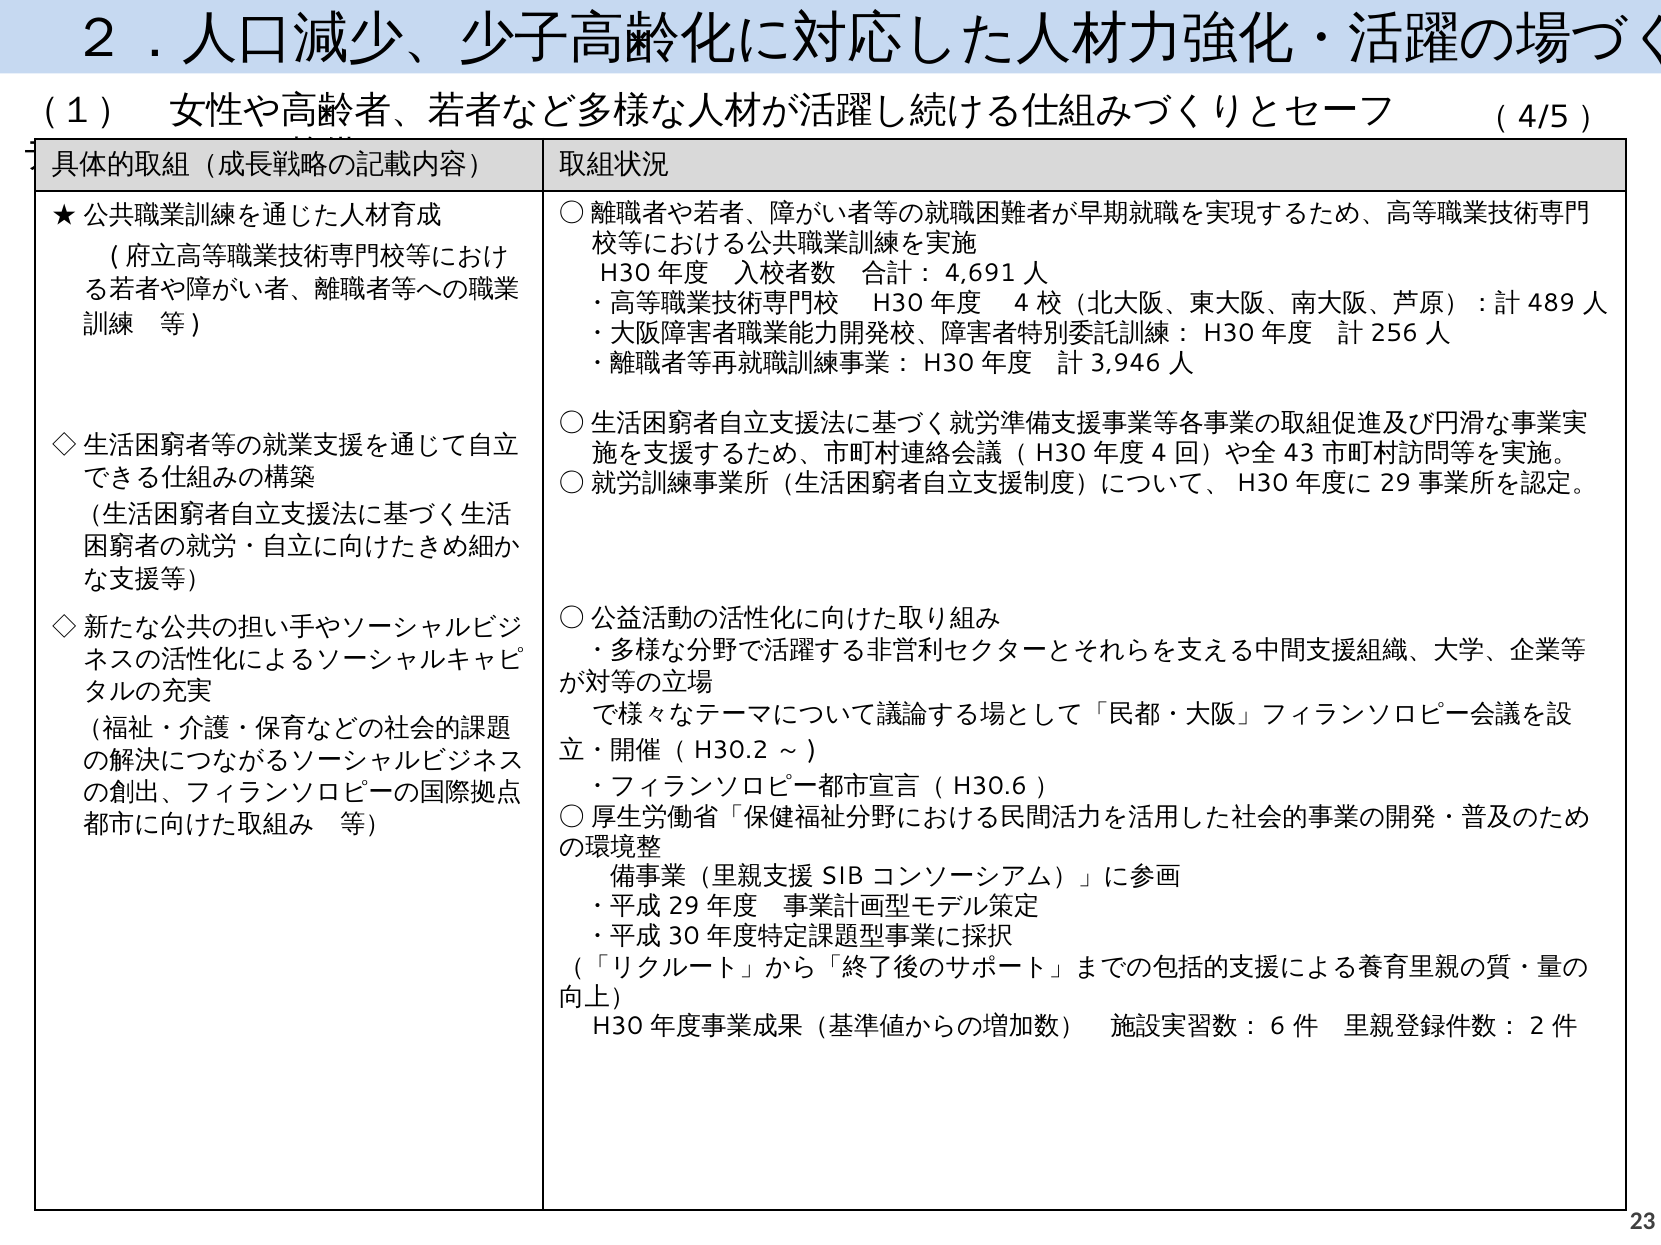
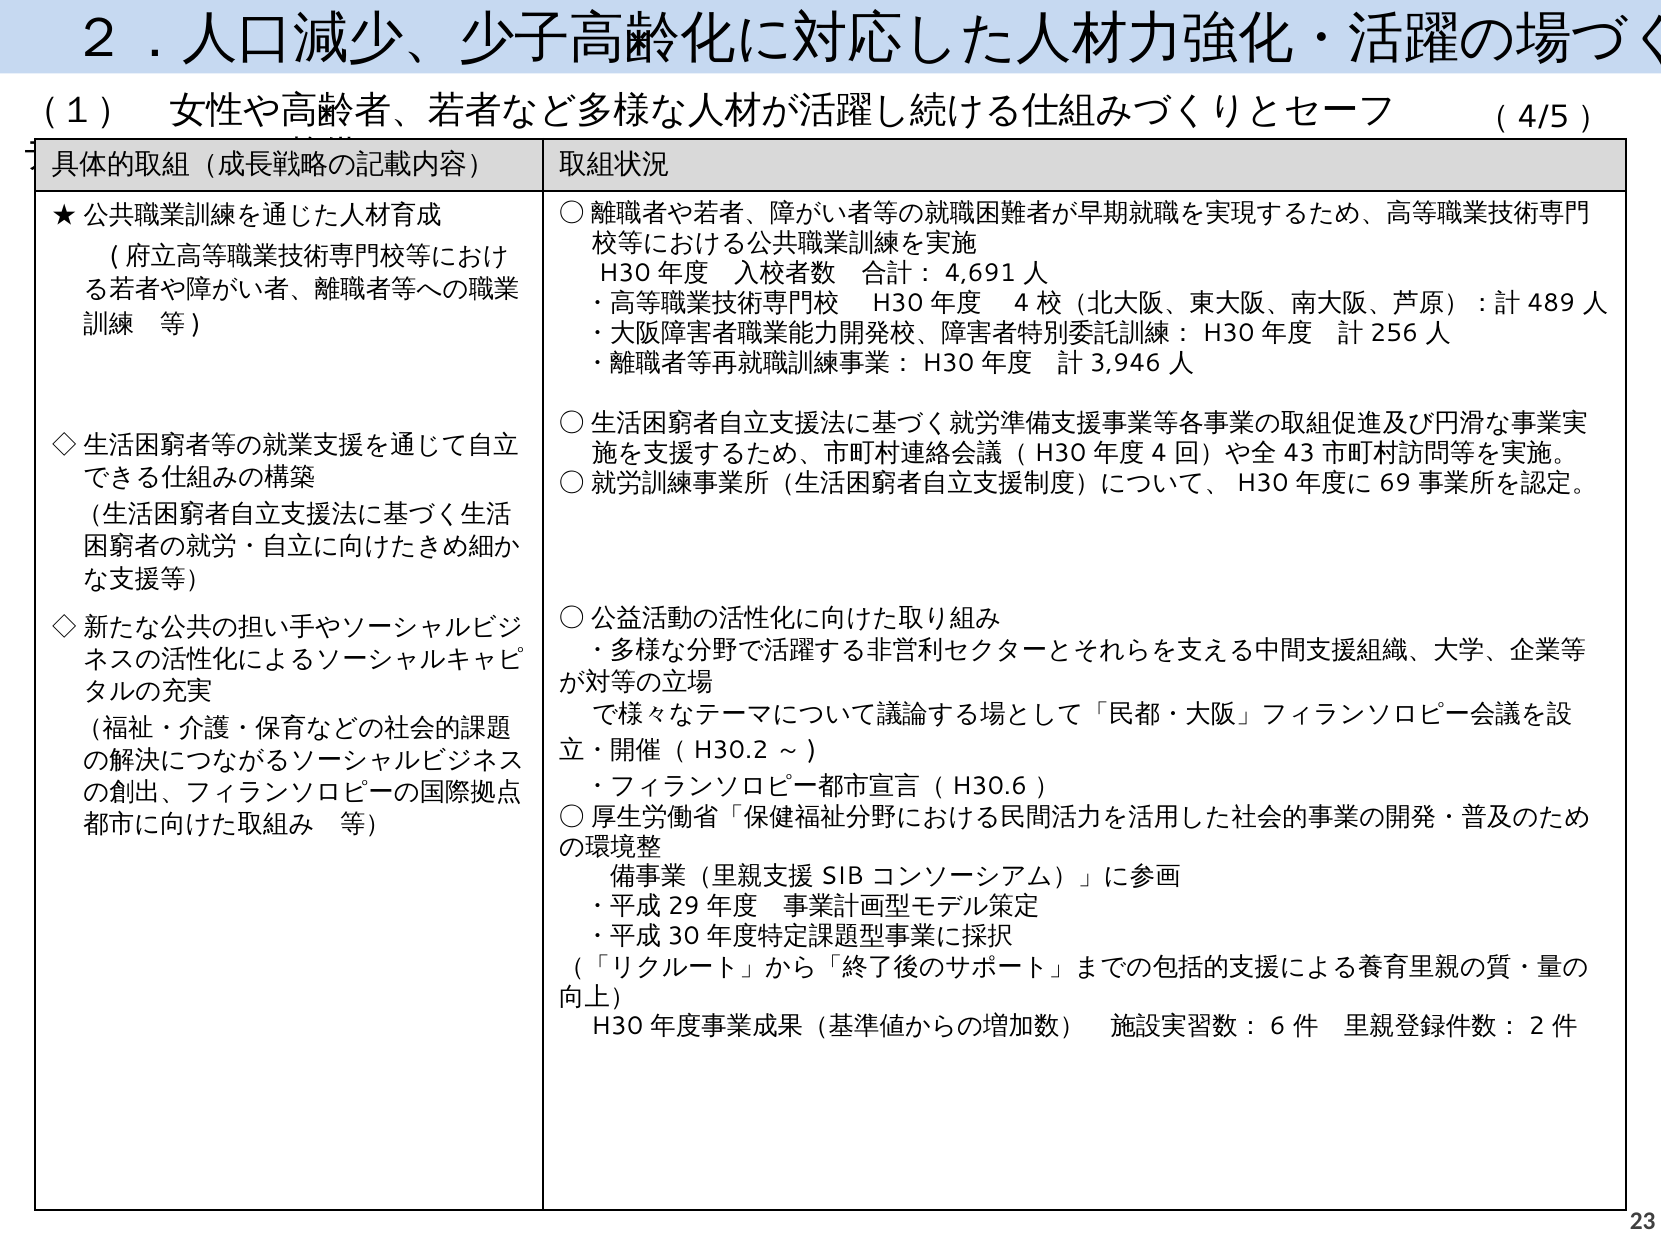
29 at (1395, 483): 29 -> 69
